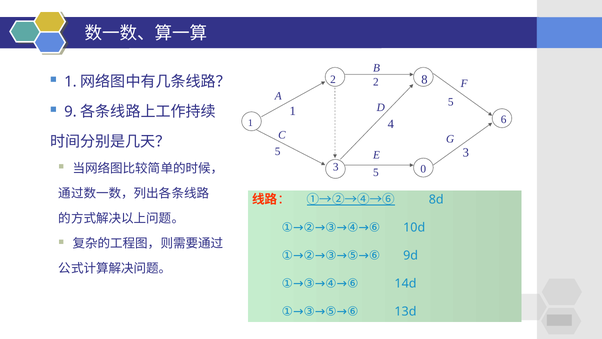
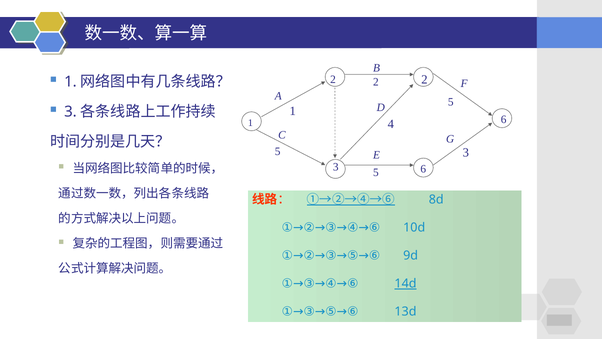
2 8: 8 -> 2
9 at (70, 112): 9 -> 3
3 0: 0 -> 6
14d underline: none -> present
